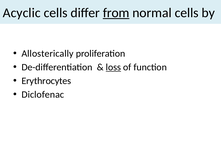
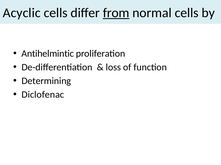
Allosterically: Allosterically -> Antihelmintic
loss underline: present -> none
Erythrocytes: Erythrocytes -> Determining
